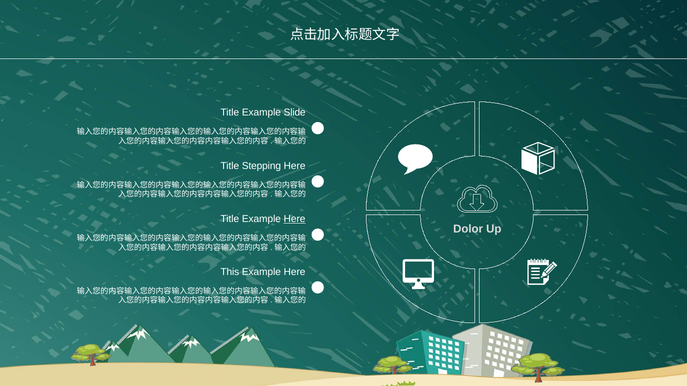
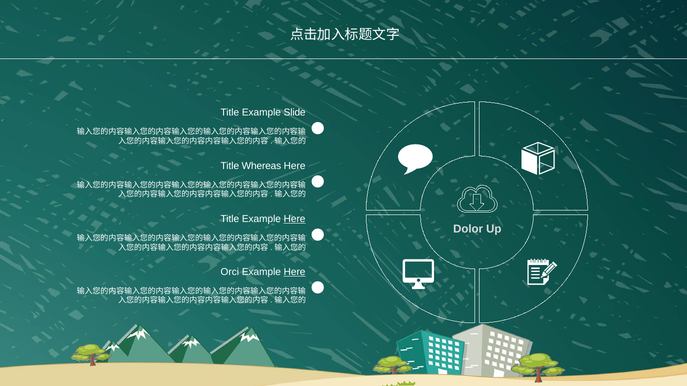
Stepping: Stepping -> Whereas
This: This -> Orci
Here at (295, 272) underline: none -> present
